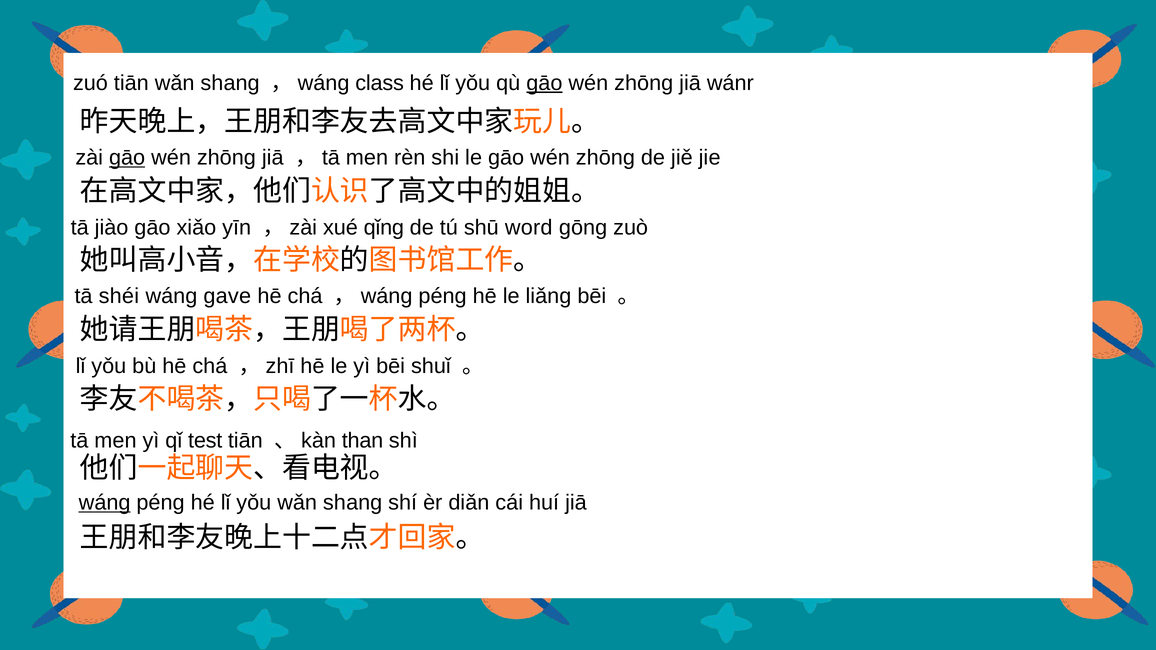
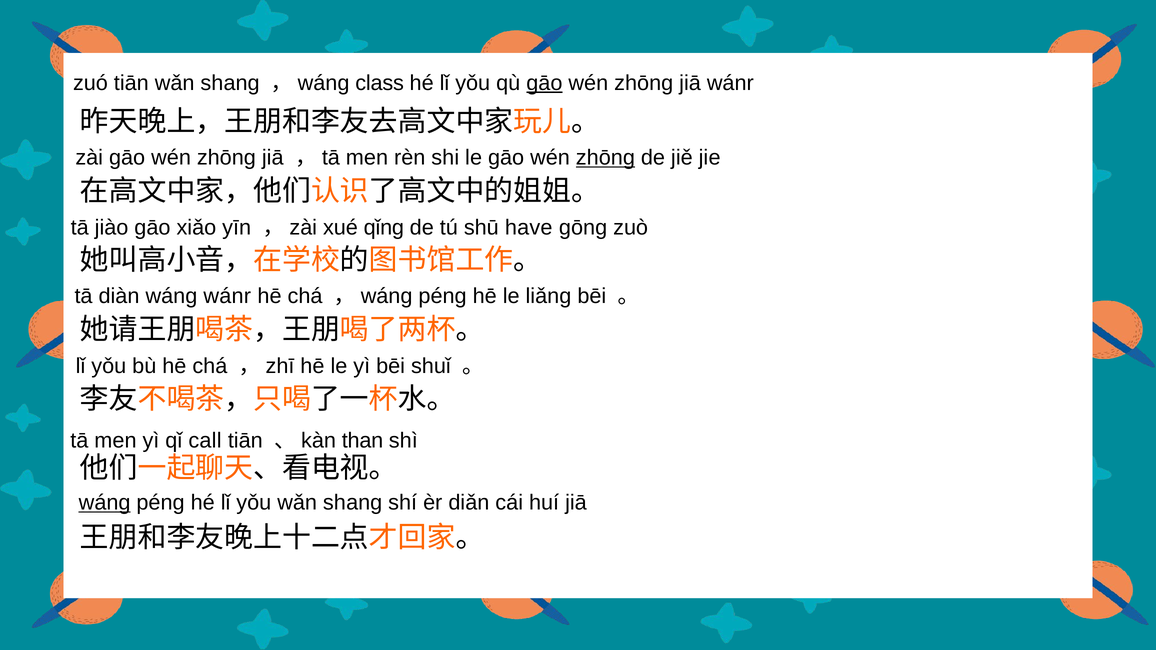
gāo at (127, 158) underline: present -> none
zhōng at (605, 158) underline: none -> present
word: word -> have
shéi: shéi -> diàn
wáng gave: gave -> wánr
test: test -> call
